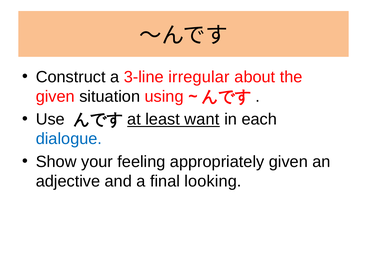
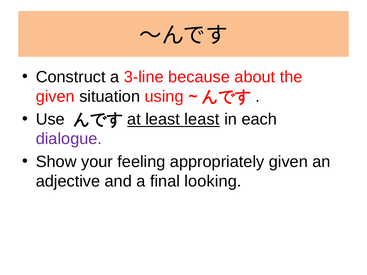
irregular: irregular -> because
least want: want -> least
dialogue colour: blue -> purple
